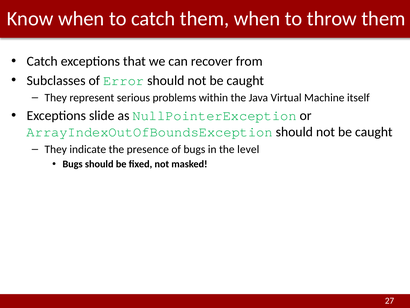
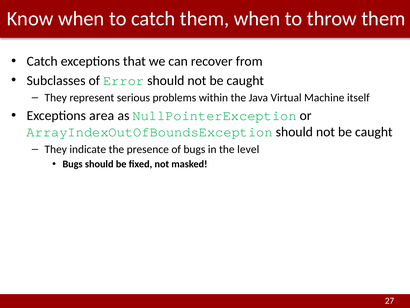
slide: slide -> area
